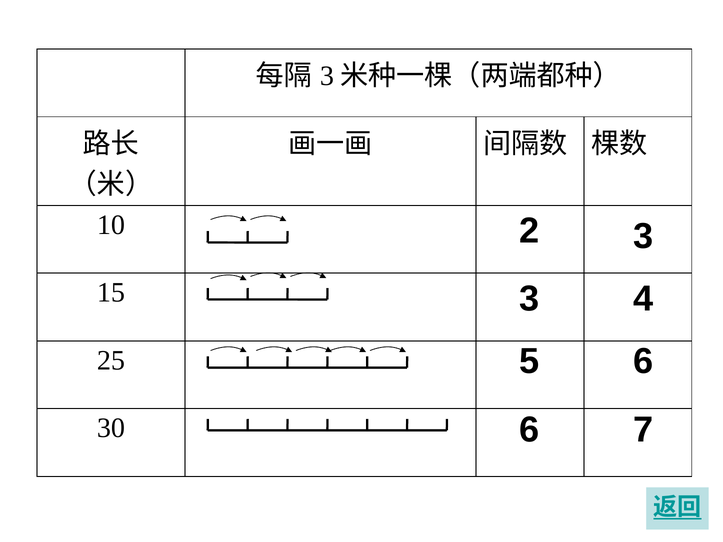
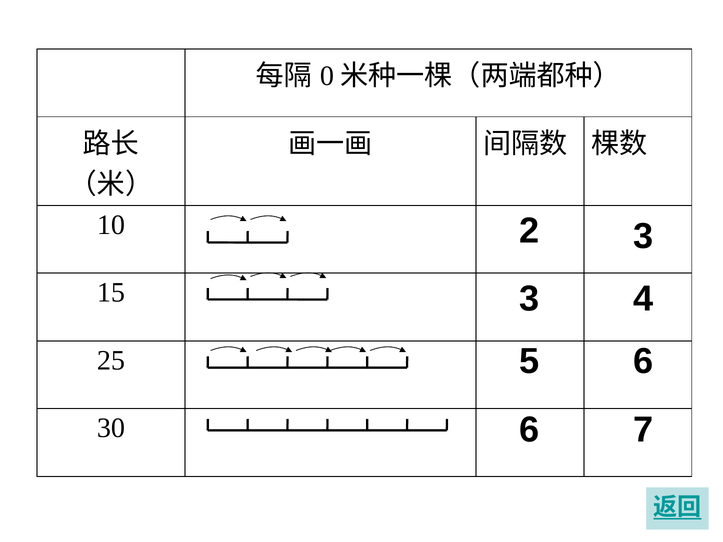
3 at (327, 76): 3 -> 0
